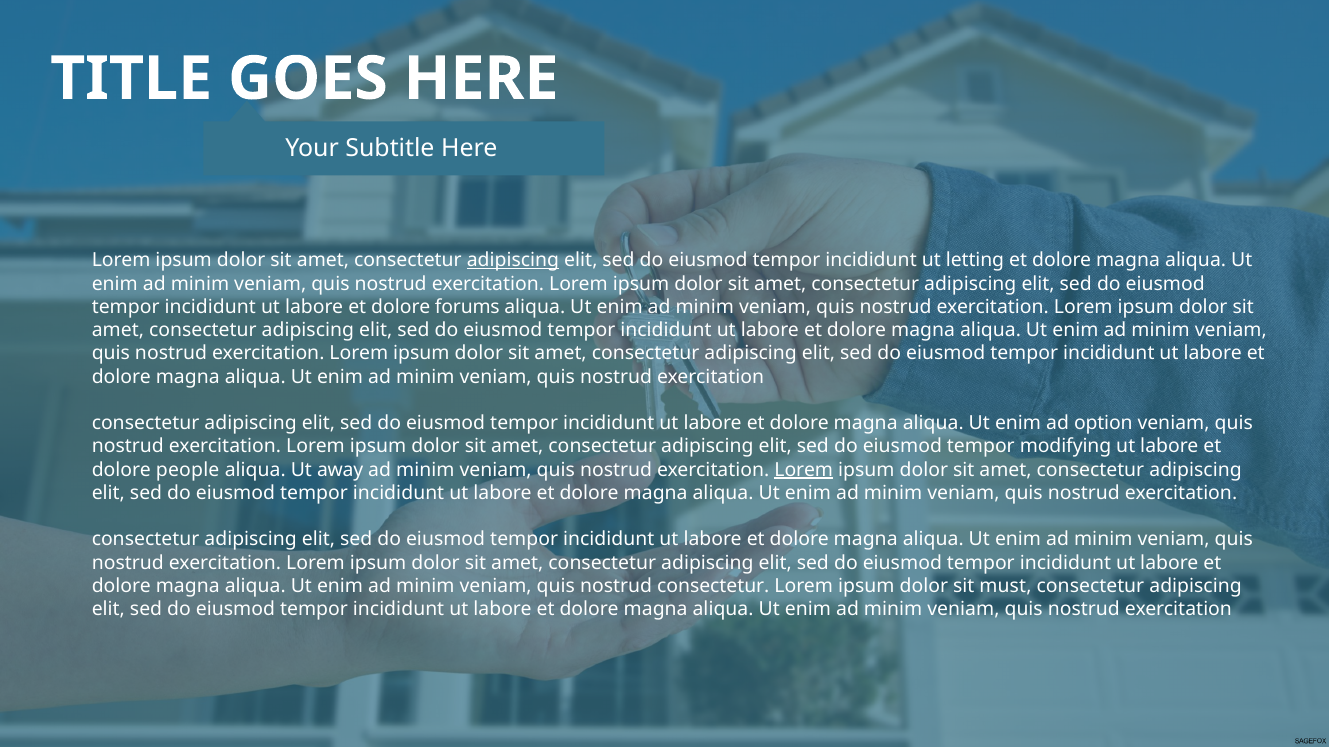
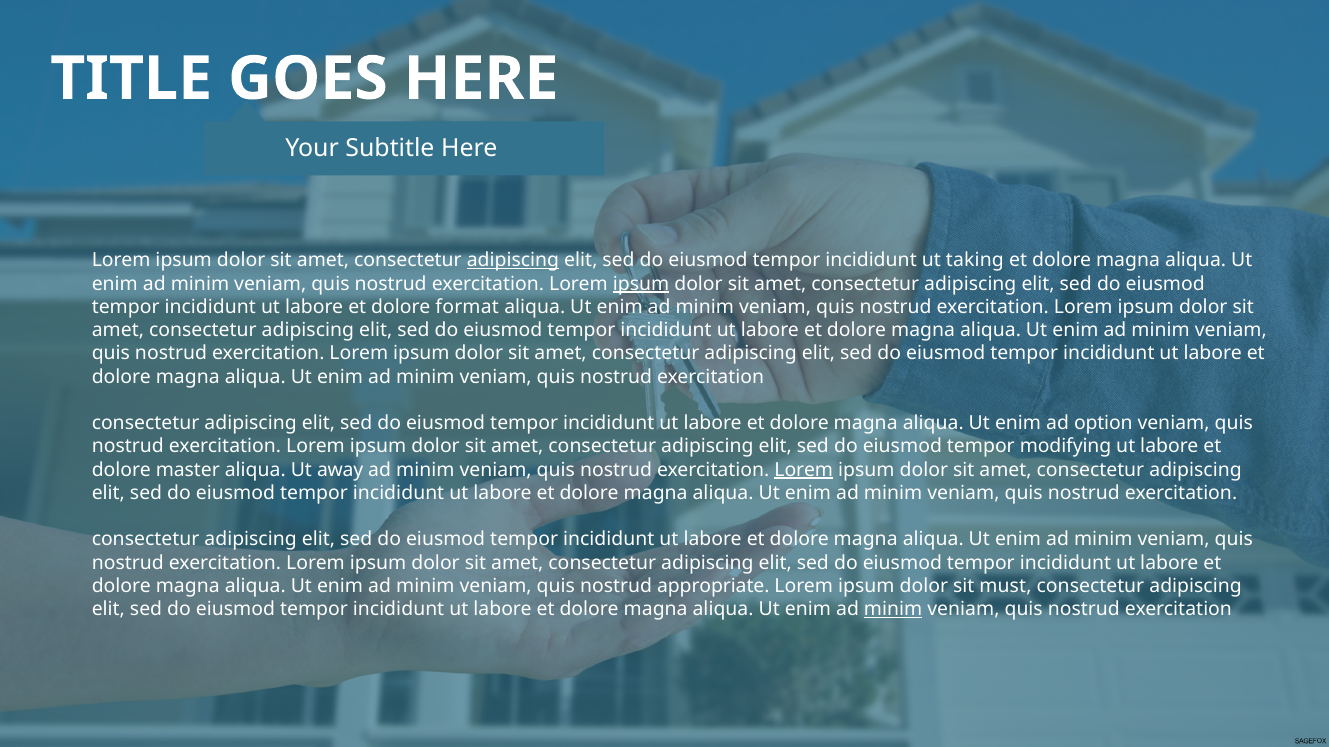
letting: letting -> taking
ipsum at (641, 284) underline: none -> present
forums: forums -> format
people: people -> master
nostrud consectetur: consectetur -> appropriate
minim at (893, 610) underline: none -> present
